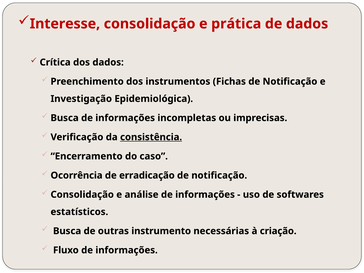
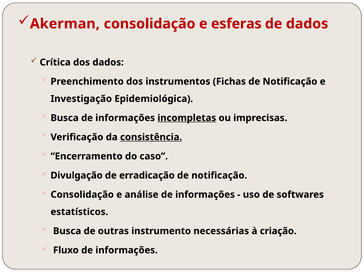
Interesse: Interesse -> Akerman
prática: prática -> esferas
incompletas underline: none -> present
Ocorrência: Ocorrência -> Divulgação
